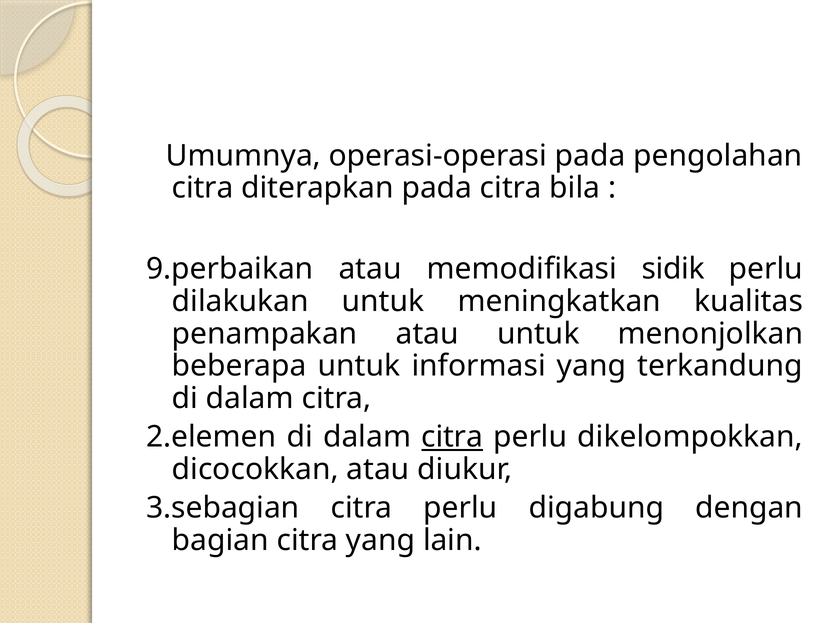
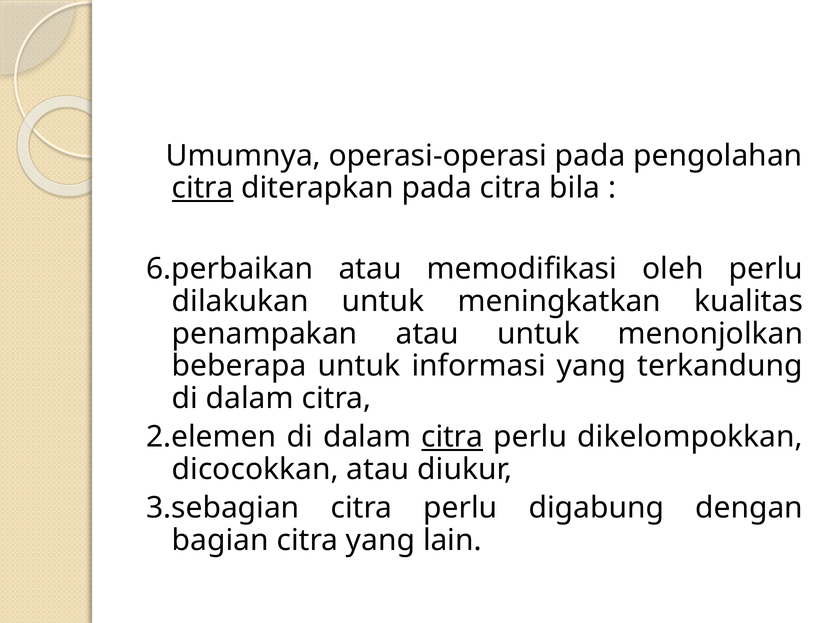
citra at (203, 188) underline: none -> present
9.perbaikan: 9.perbaikan -> 6.perbaikan
sidik: sidik -> oleh
